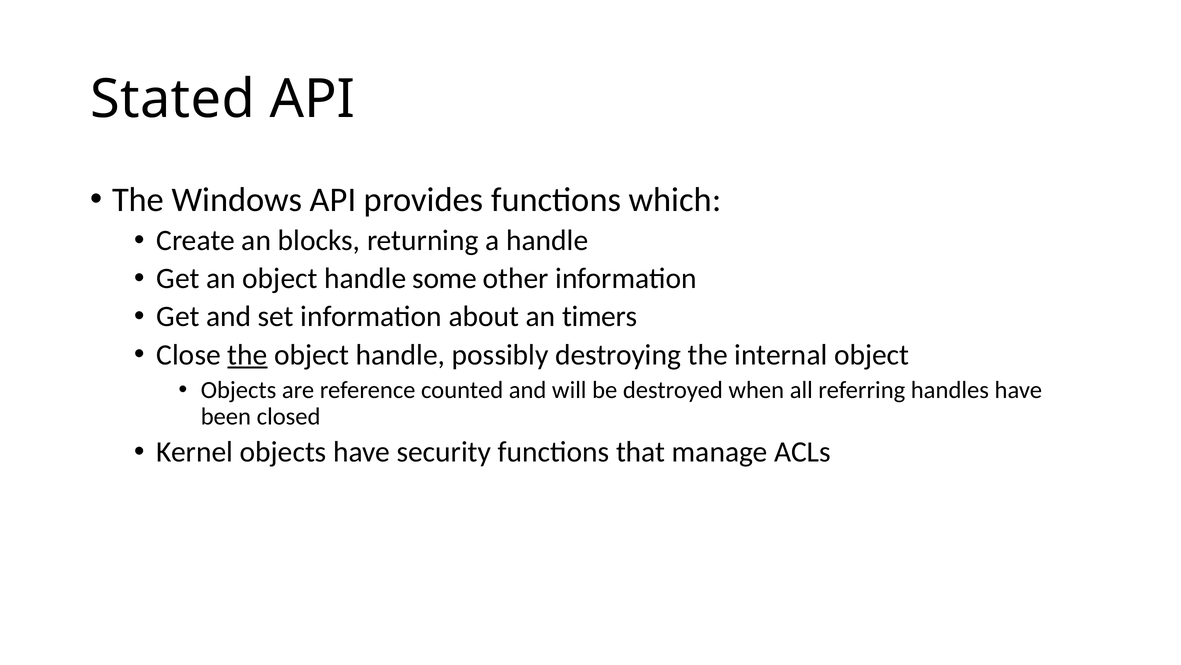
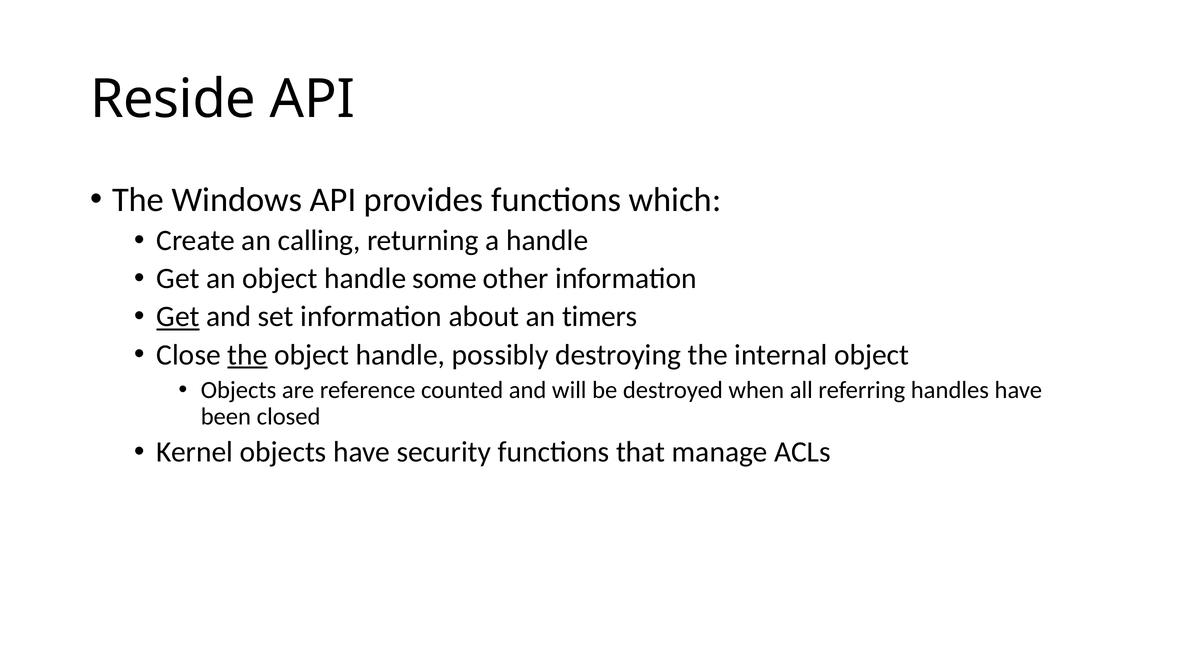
Stated: Stated -> Reside
blocks: blocks -> calling
Get at (178, 316) underline: none -> present
